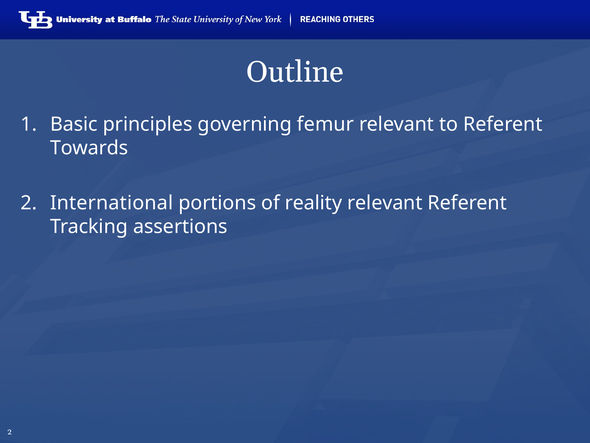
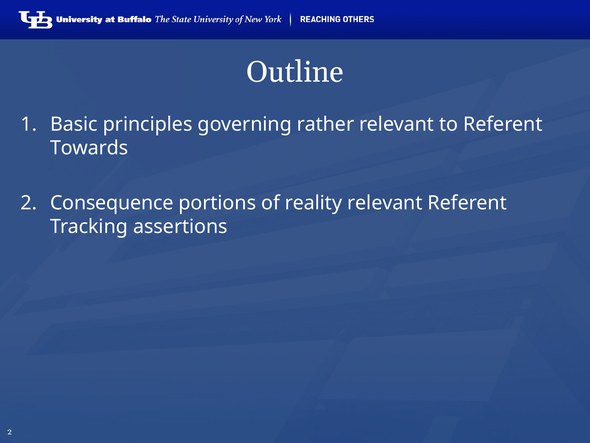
femur: femur -> rather
International: International -> Consequence
